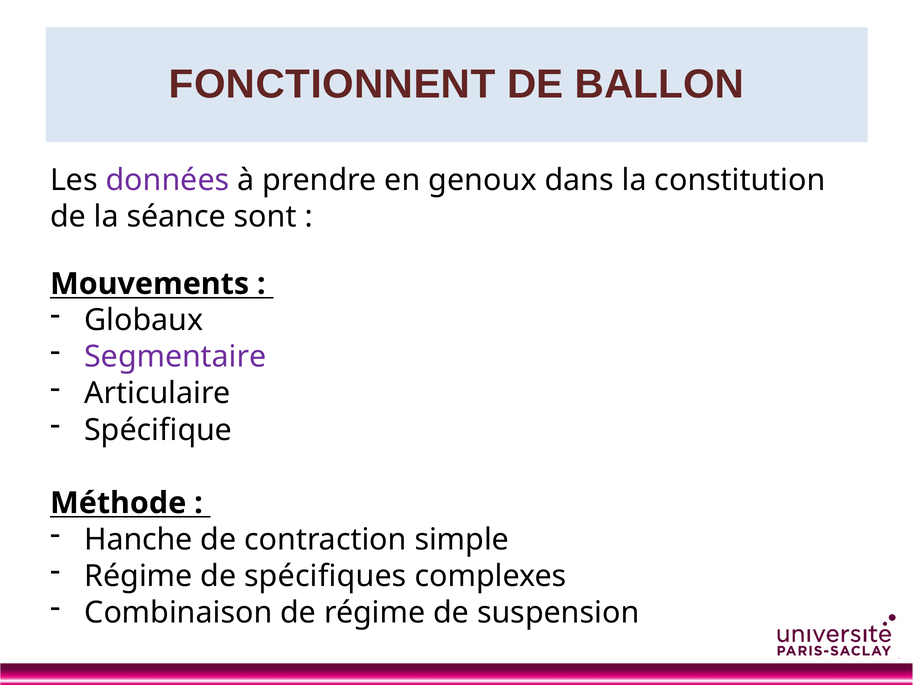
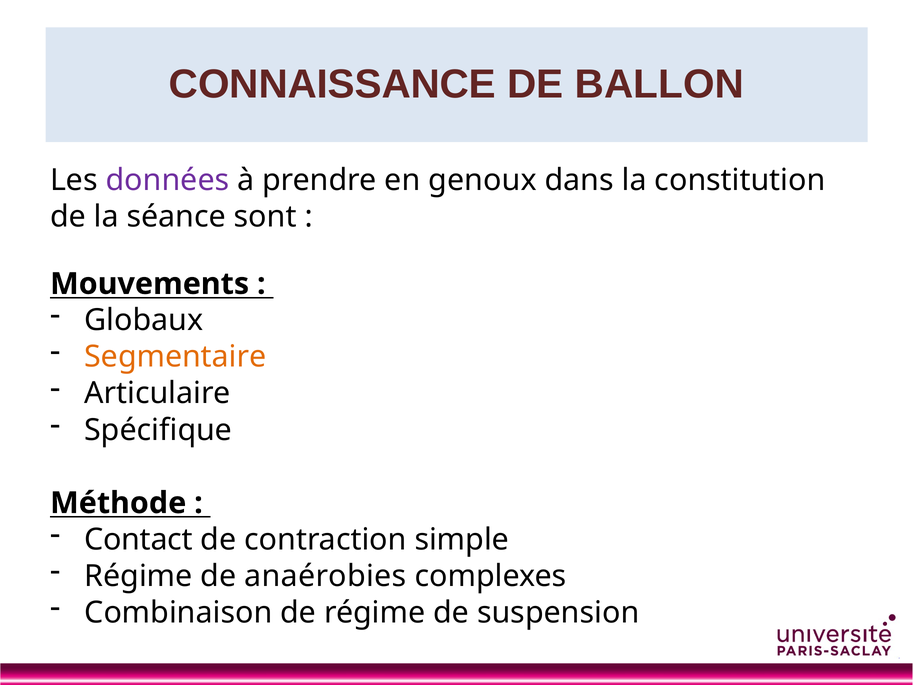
FONCTIONNENT: FONCTIONNENT -> CONNAISSANCE
Segmentaire colour: purple -> orange
Hanche: Hanche -> Contact
spécifiques: spécifiques -> anaérobies
